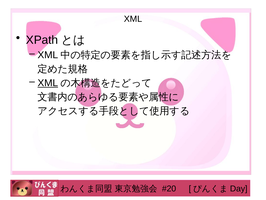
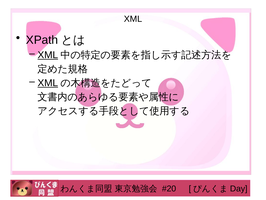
XML at (48, 55) underline: none -> present
